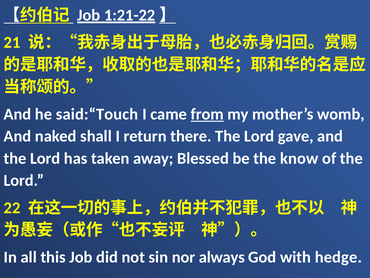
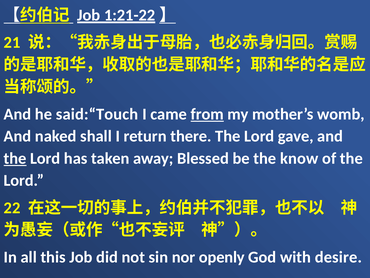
the at (15, 158) underline: none -> present
always: always -> openly
hedge: hedge -> desire
